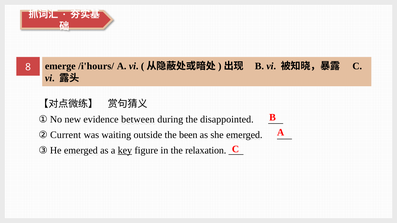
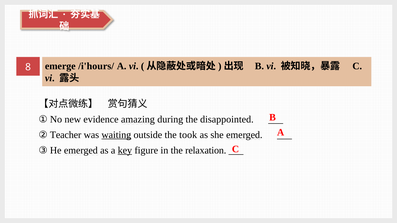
between: between -> amazing
Current: Current -> Teacher
waiting underline: none -> present
been: been -> took
